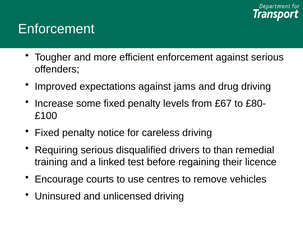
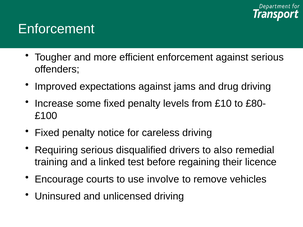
£67: £67 -> £10
than: than -> also
centres: centres -> involve
